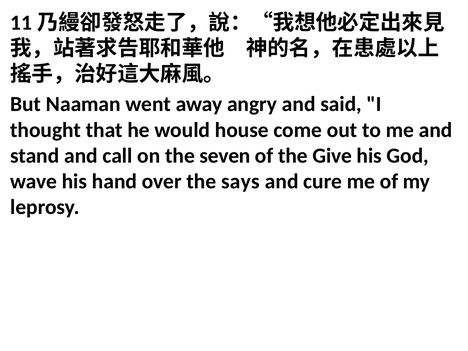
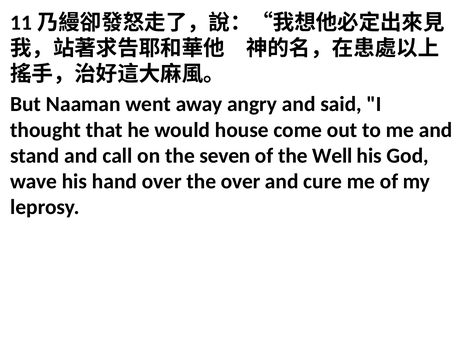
Give: Give -> Well
the says: says -> over
